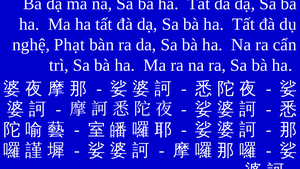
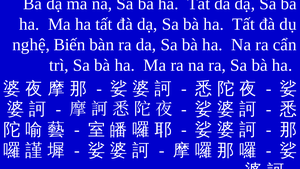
Phạt: Phạt -> Biến
